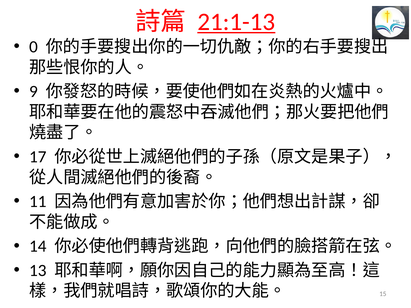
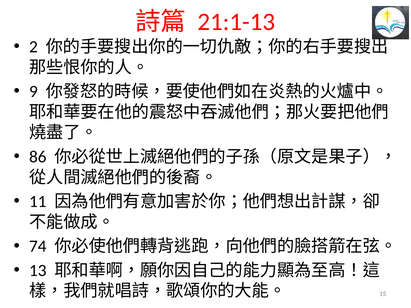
21:1-13 underline: present -> none
0: 0 -> 2
17: 17 -> 86
14: 14 -> 74
